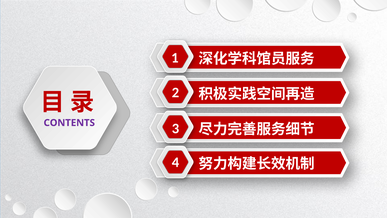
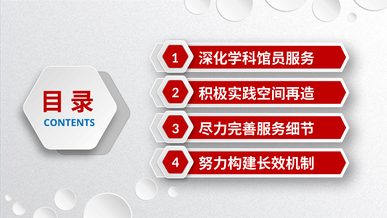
CONTENTS colour: purple -> blue
